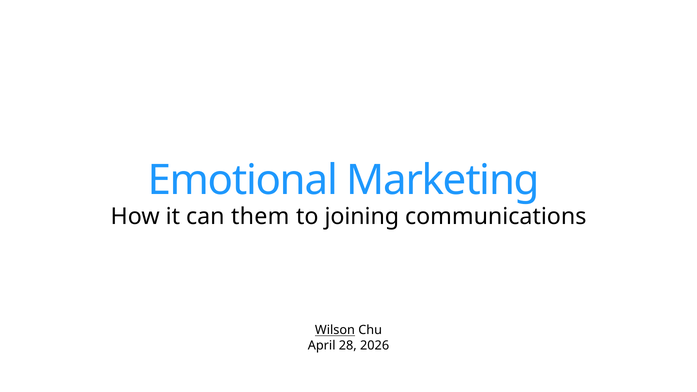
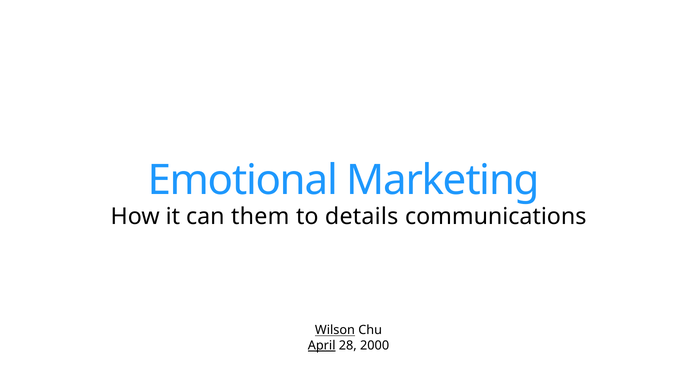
joining: joining -> details
April underline: none -> present
2026: 2026 -> 2000
